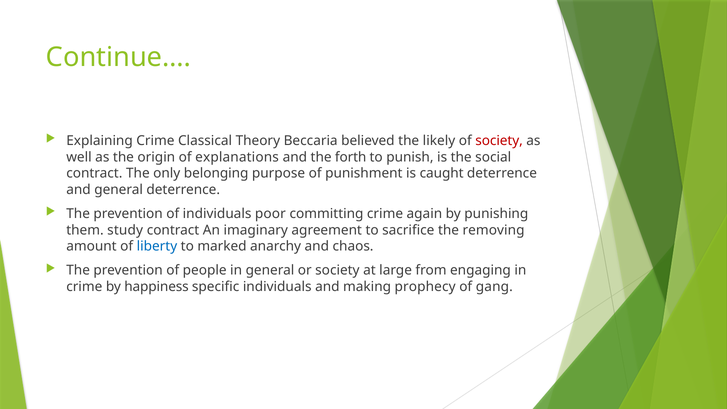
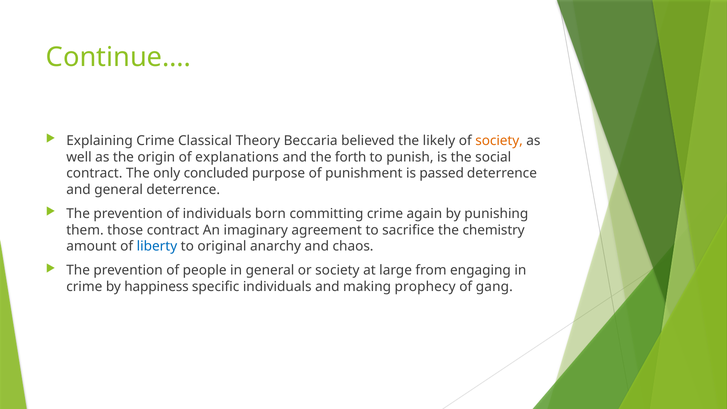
society at (499, 141) colour: red -> orange
belonging: belonging -> concluded
caught: caught -> passed
poor: poor -> born
study: study -> those
removing: removing -> chemistry
marked: marked -> original
